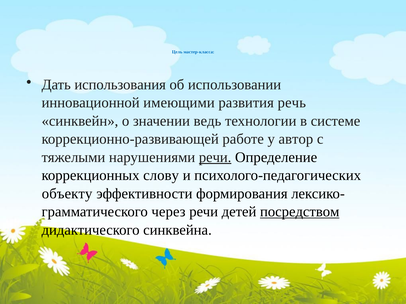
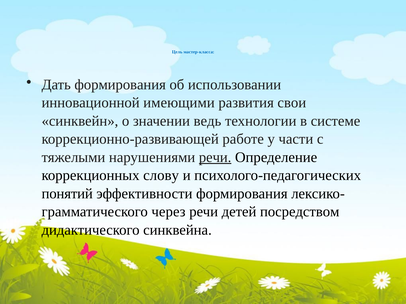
Дать использования: использования -> формирования
речь: речь -> свои
автор: автор -> части
объекту: объекту -> понятий
посредством underline: present -> none
